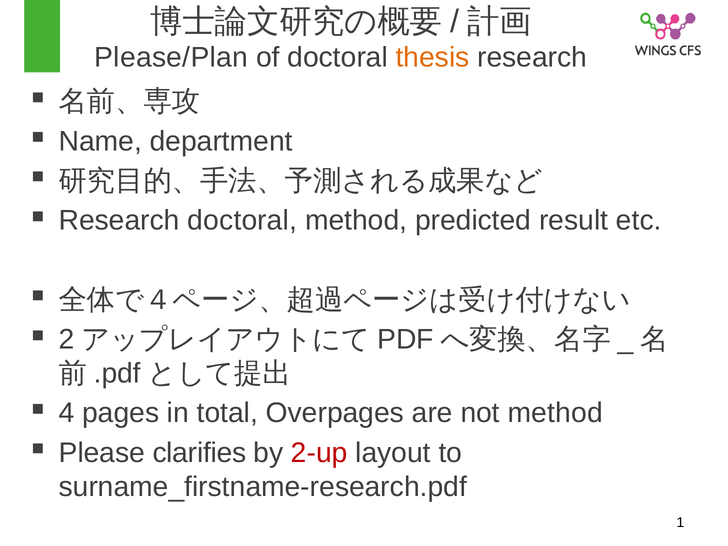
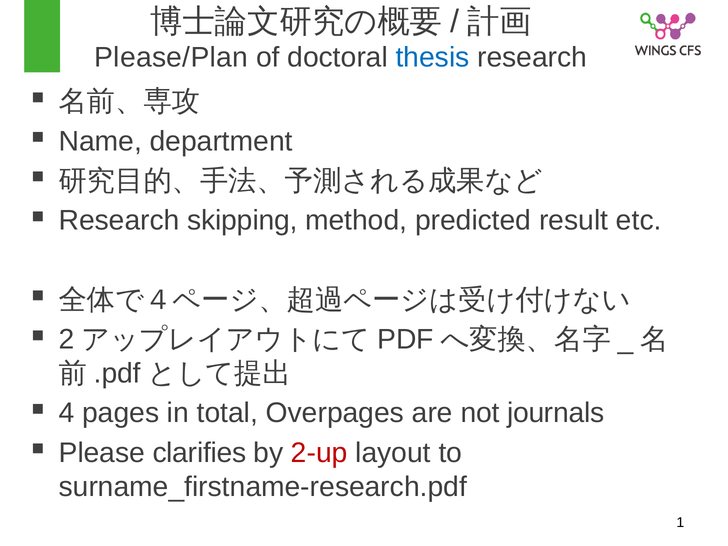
thesis colour: orange -> blue
Research doctoral: doctoral -> skipping
not method: method -> journals
